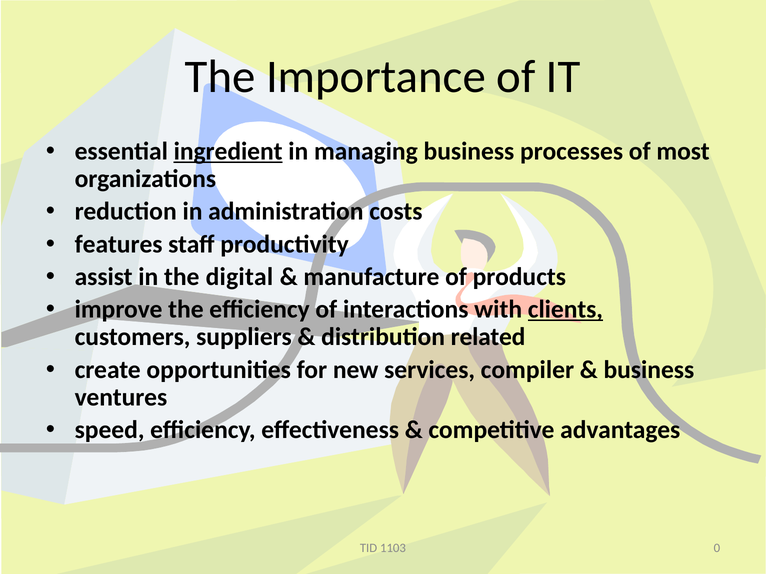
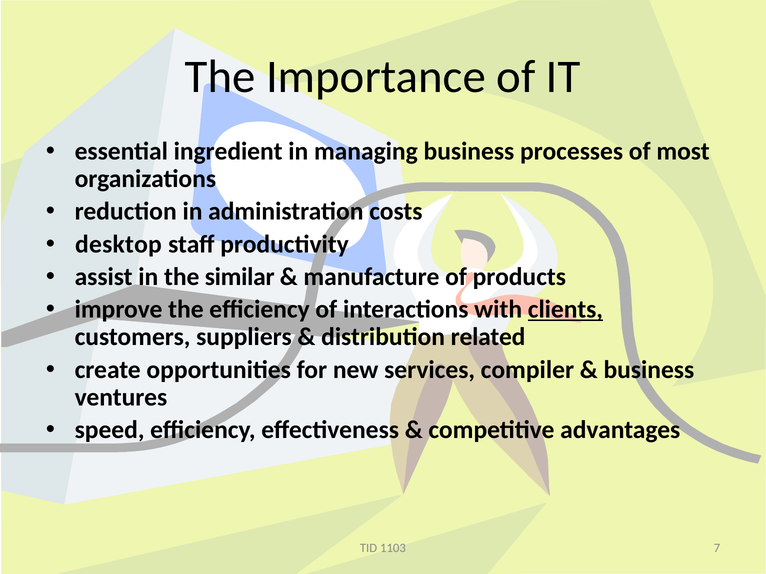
ingredient underline: present -> none
features: features -> desktop
digital: digital -> similar
0: 0 -> 7
